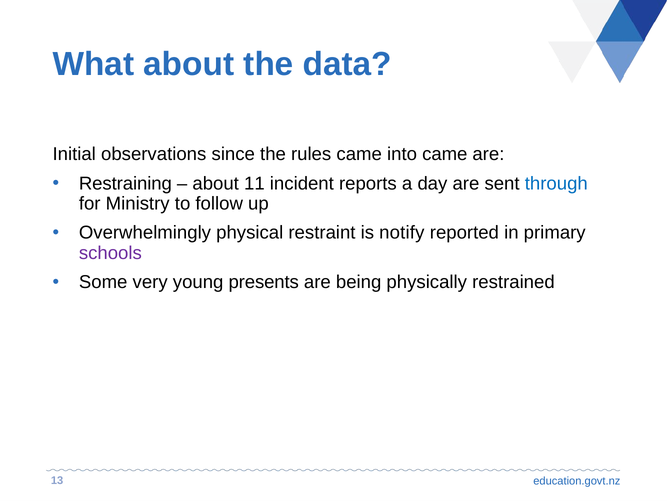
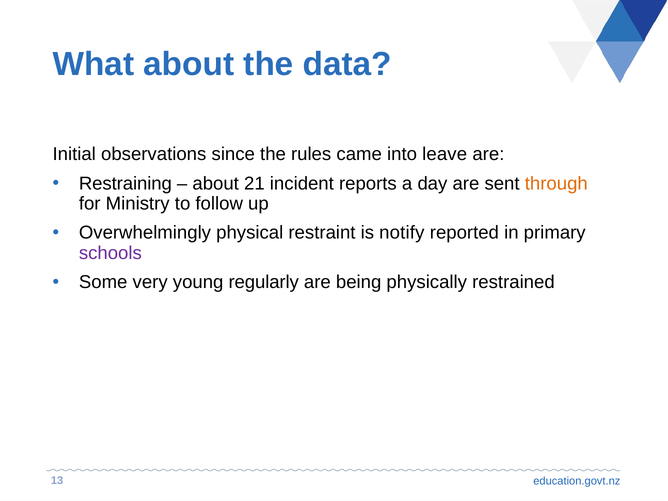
into came: came -> leave
11: 11 -> 21
through colour: blue -> orange
presents: presents -> regularly
